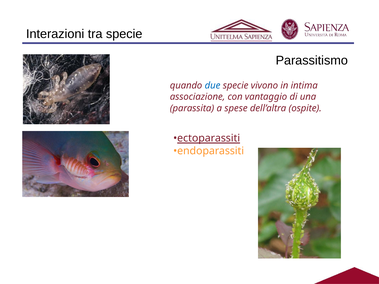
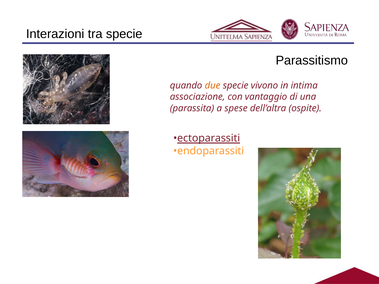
due colour: blue -> orange
